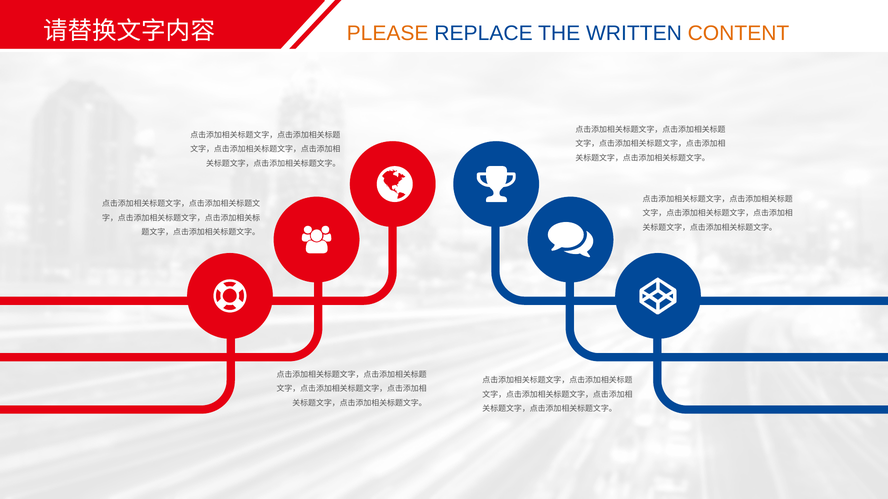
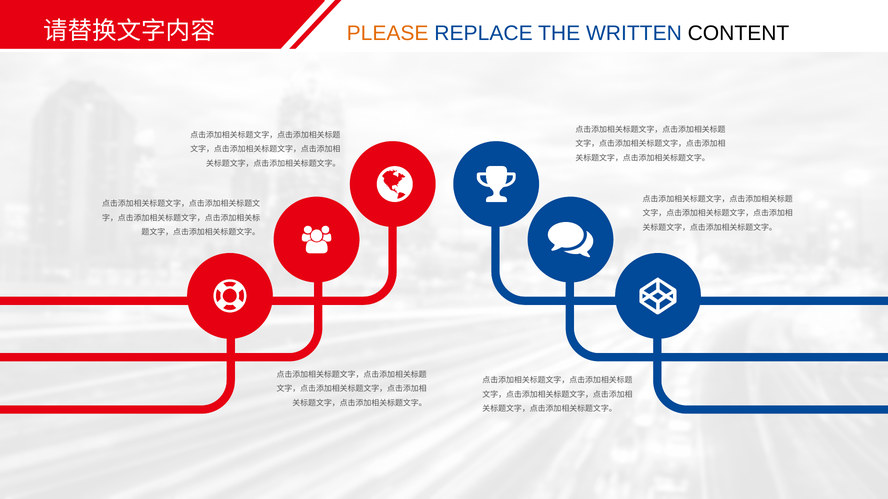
CONTENT colour: orange -> black
